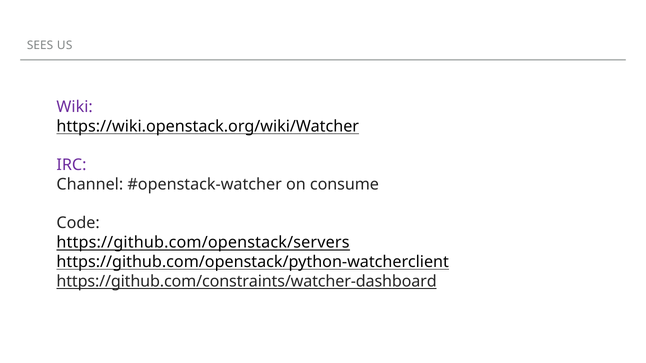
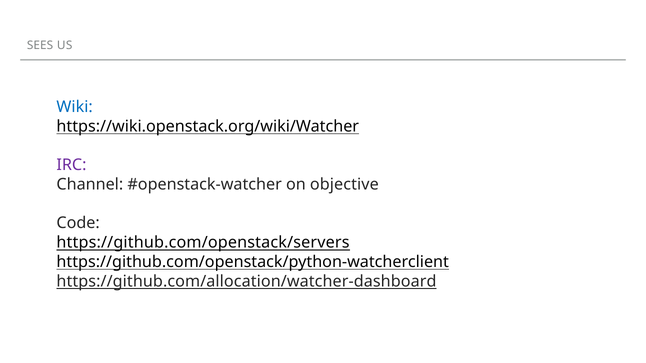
Wiki colour: purple -> blue
consume: consume -> objective
https://github.com/constraints/watcher-dashboard: https://github.com/constraints/watcher-dashboard -> https://github.com/allocation/watcher-dashboard
